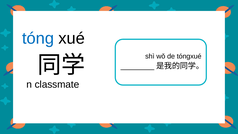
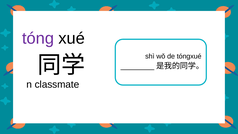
tóng colour: blue -> purple
